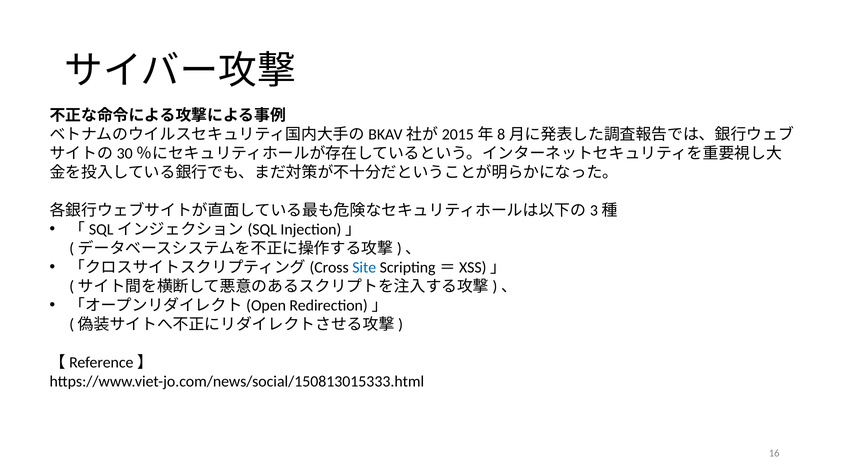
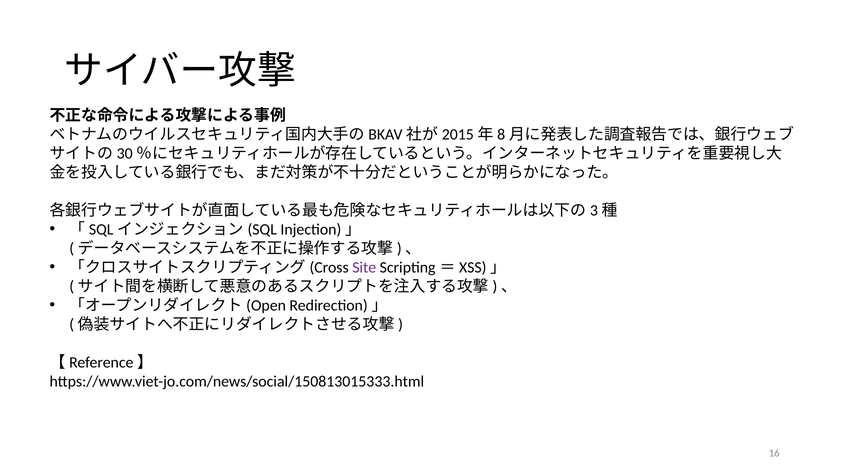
Site colour: blue -> purple
